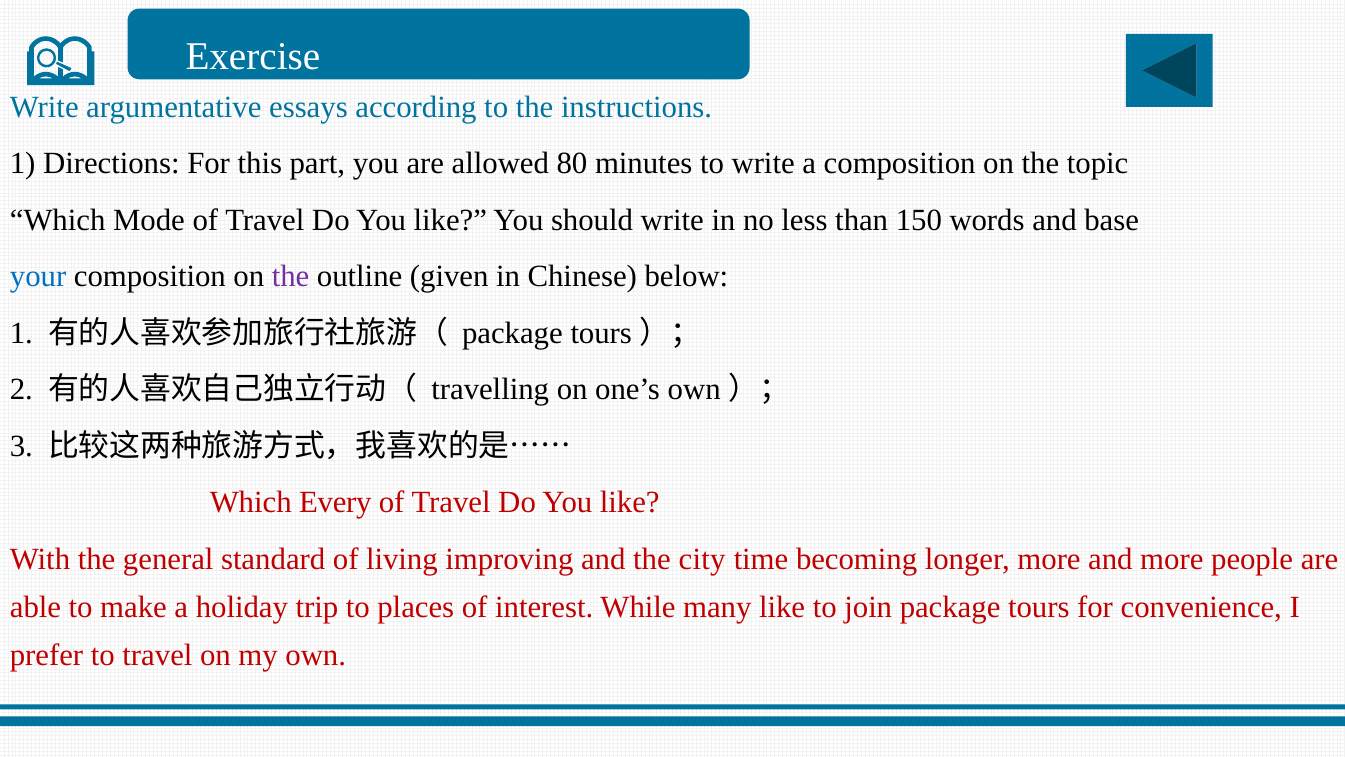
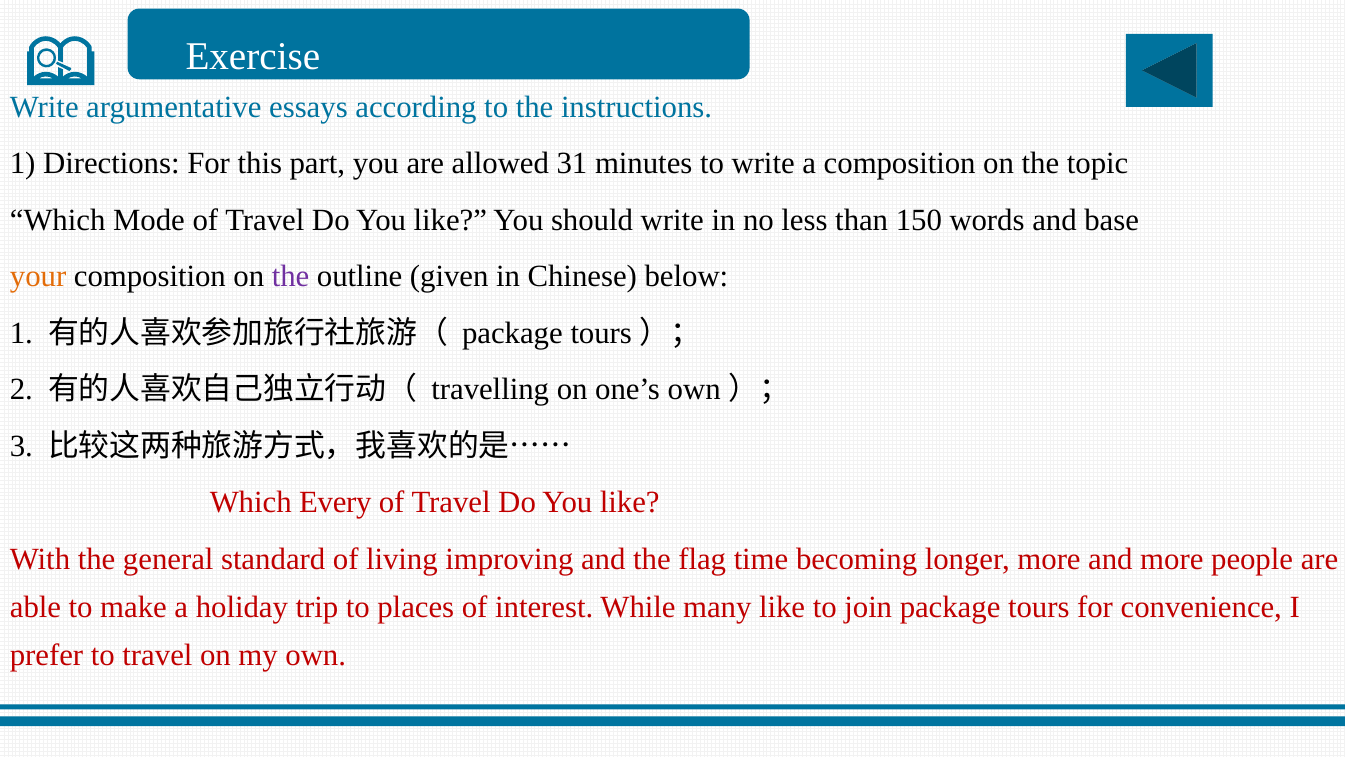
80: 80 -> 31
your colour: blue -> orange
city: city -> flag
